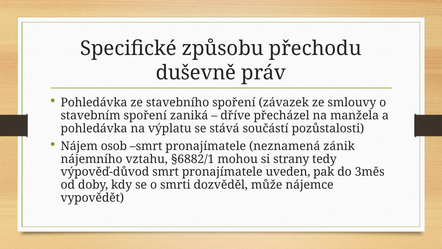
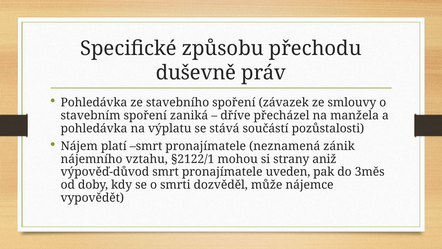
osob: osob -> platí
§6882/1: §6882/1 -> §2122/1
tedy: tedy -> aniž
